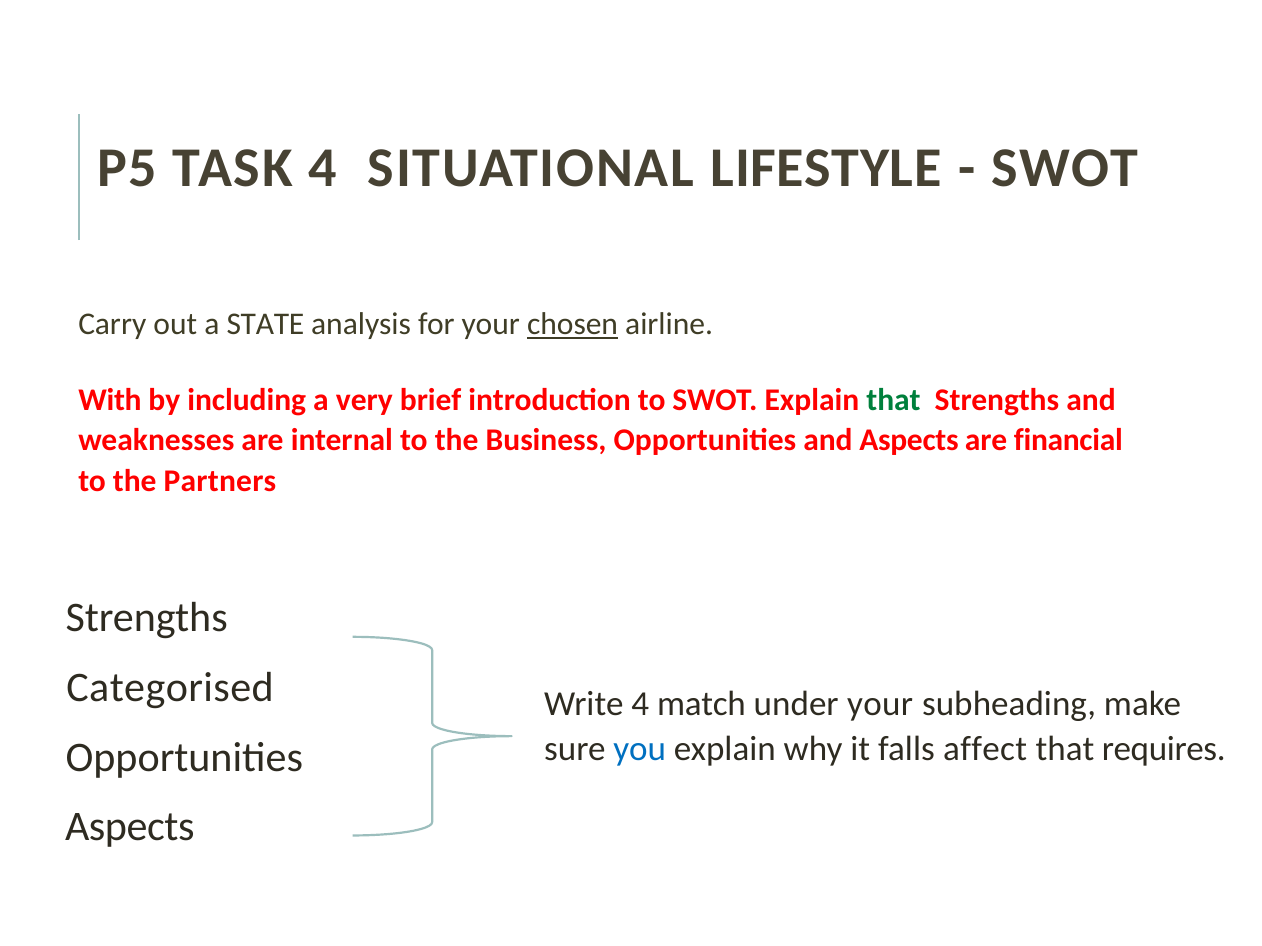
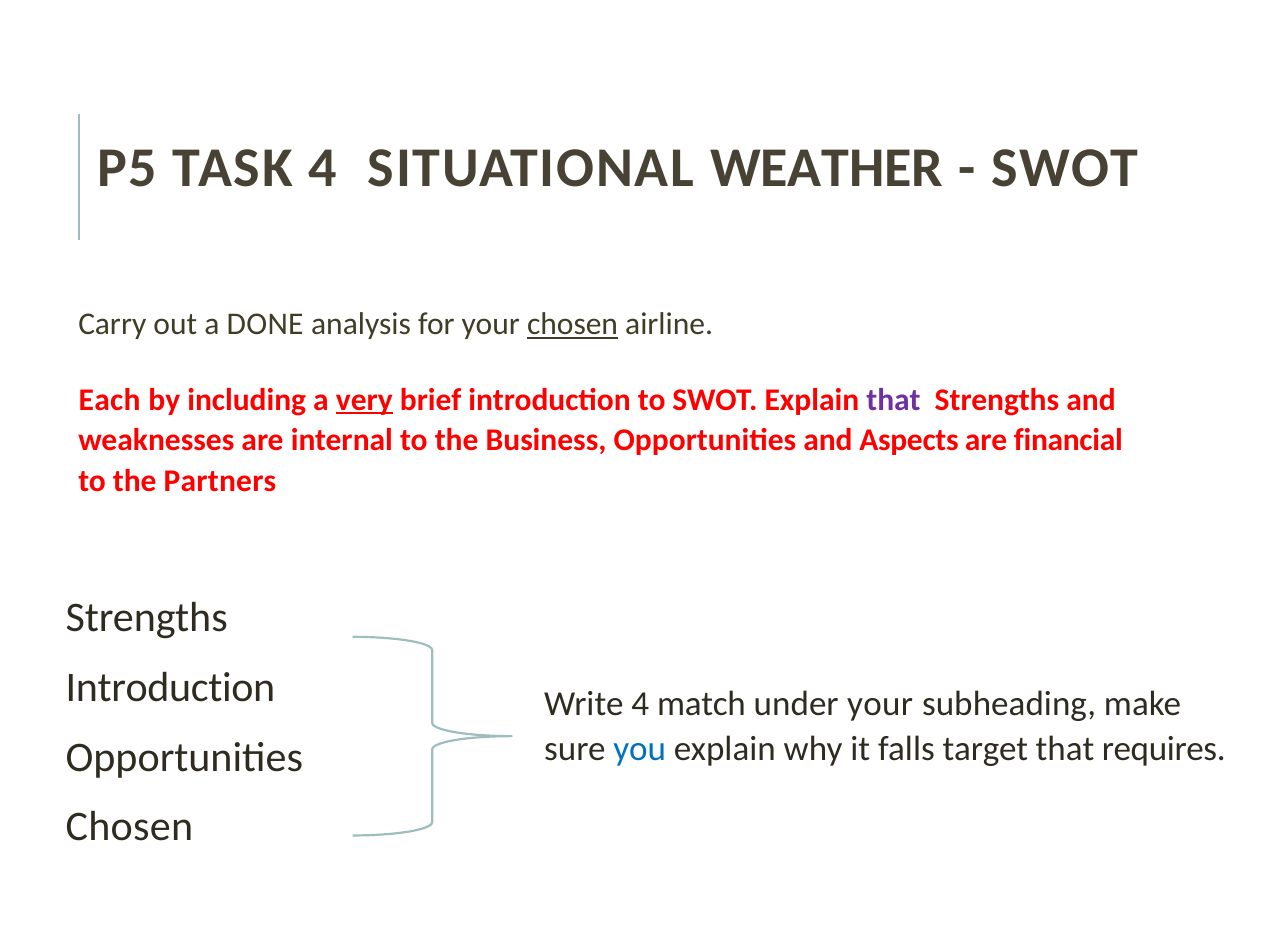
LIFESTYLE: LIFESTYLE -> WEATHER
STATE: STATE -> DONE
With: With -> Each
very underline: none -> present
that at (893, 400) colour: green -> purple
Categorised at (170, 688): Categorised -> Introduction
affect: affect -> target
Aspects at (130, 828): Aspects -> Chosen
